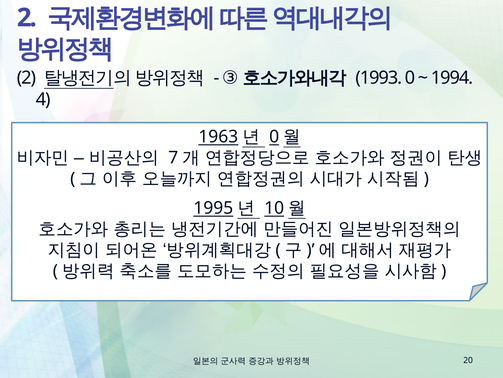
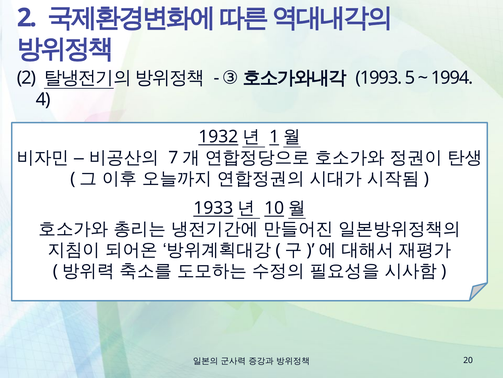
1993 0: 0 -> 5
1963: 1963 -> 1932
0 at (274, 137): 0 -> 1
1995: 1995 -> 1933
